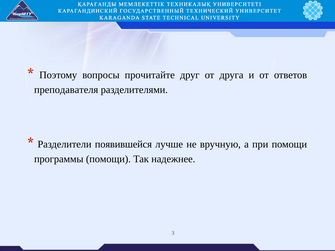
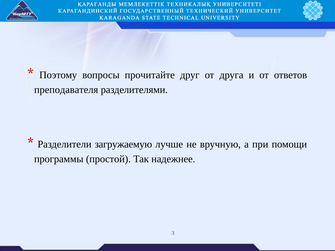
появившейся: появившейся -> загружаемую
программы помощи: помощи -> простой
